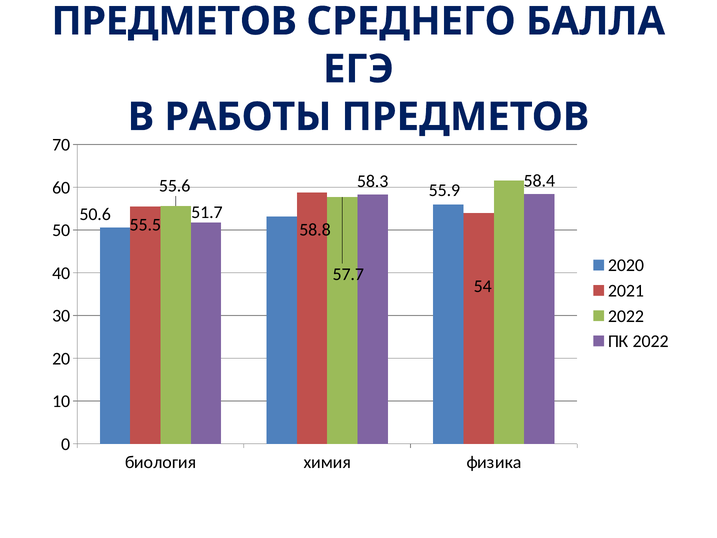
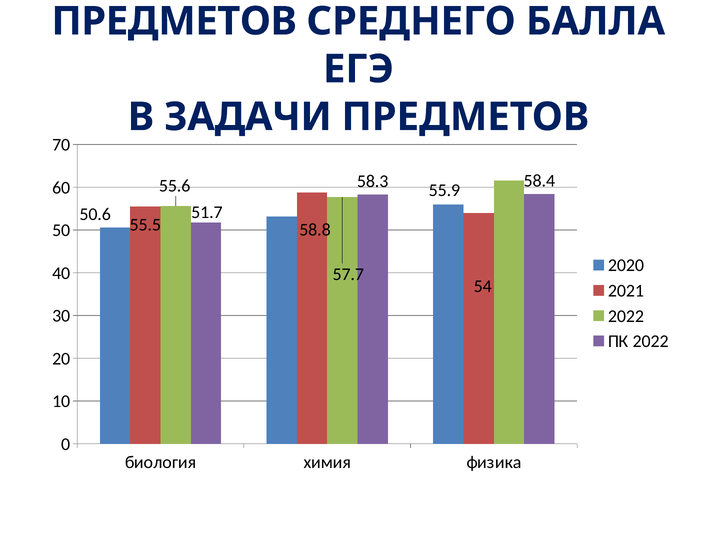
РАБОТЫ: РАБОТЫ -> ЗАДАЧИ
